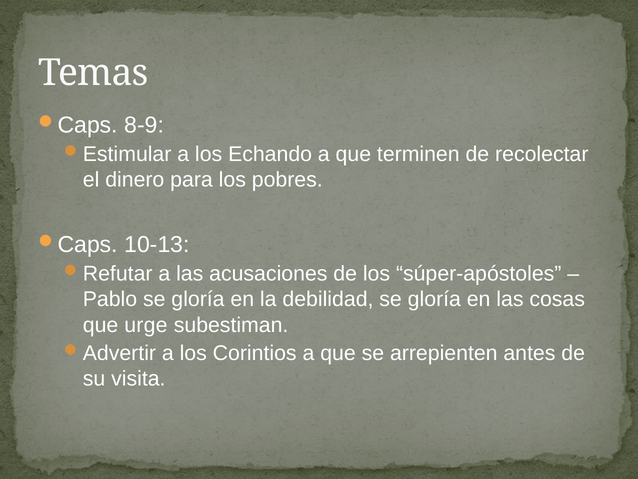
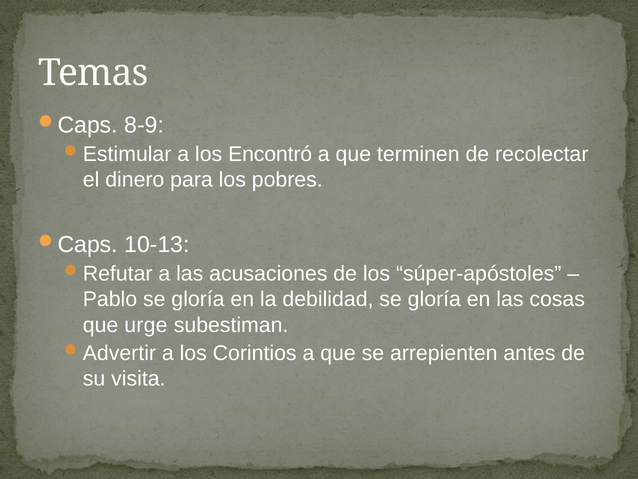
Echando: Echando -> Encontró
